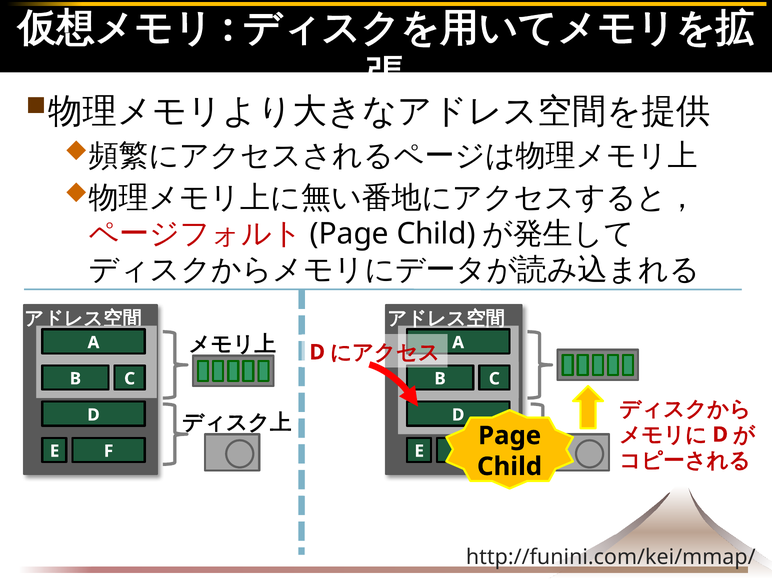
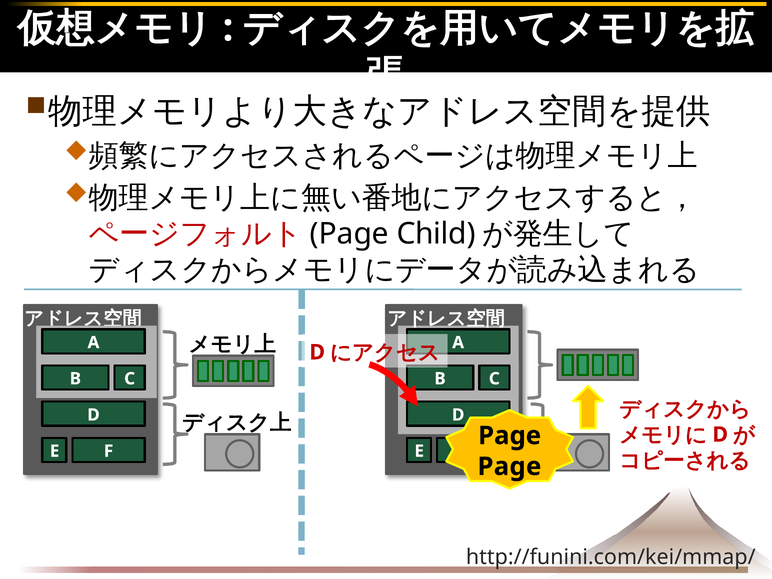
Child at (510, 467): Child -> Page
